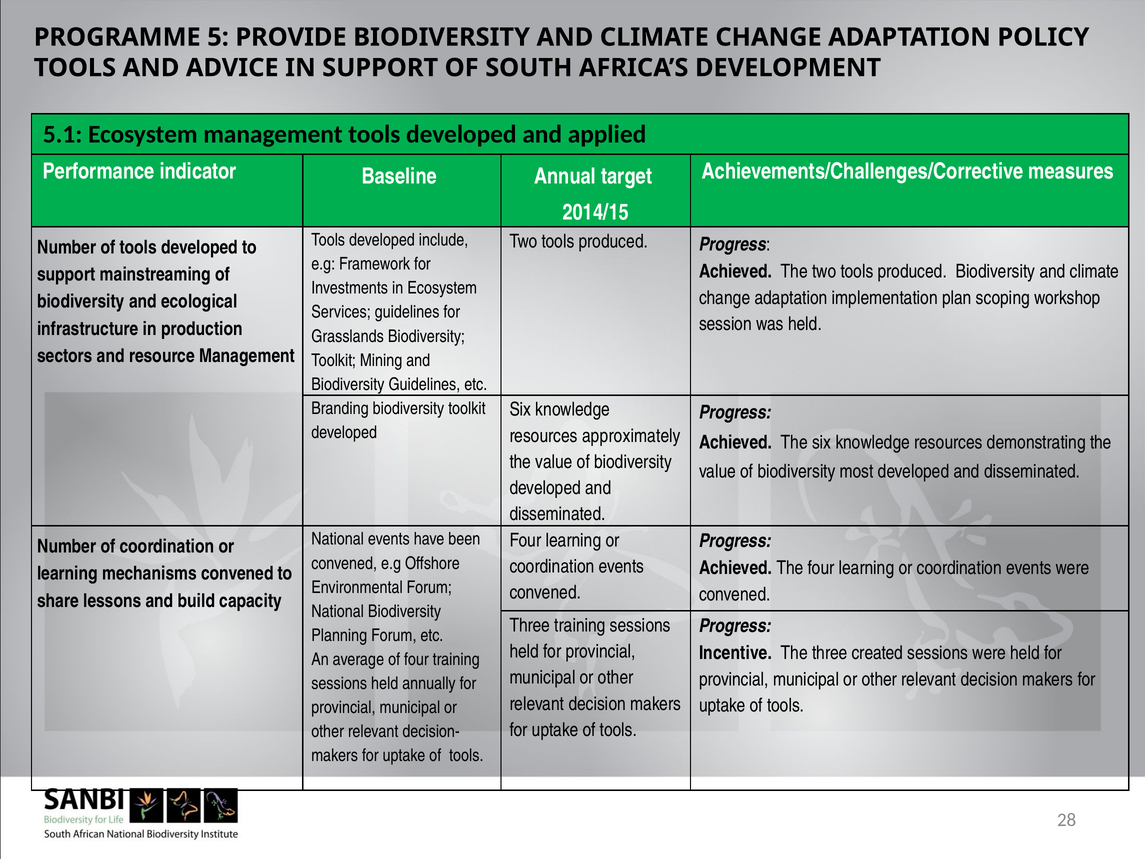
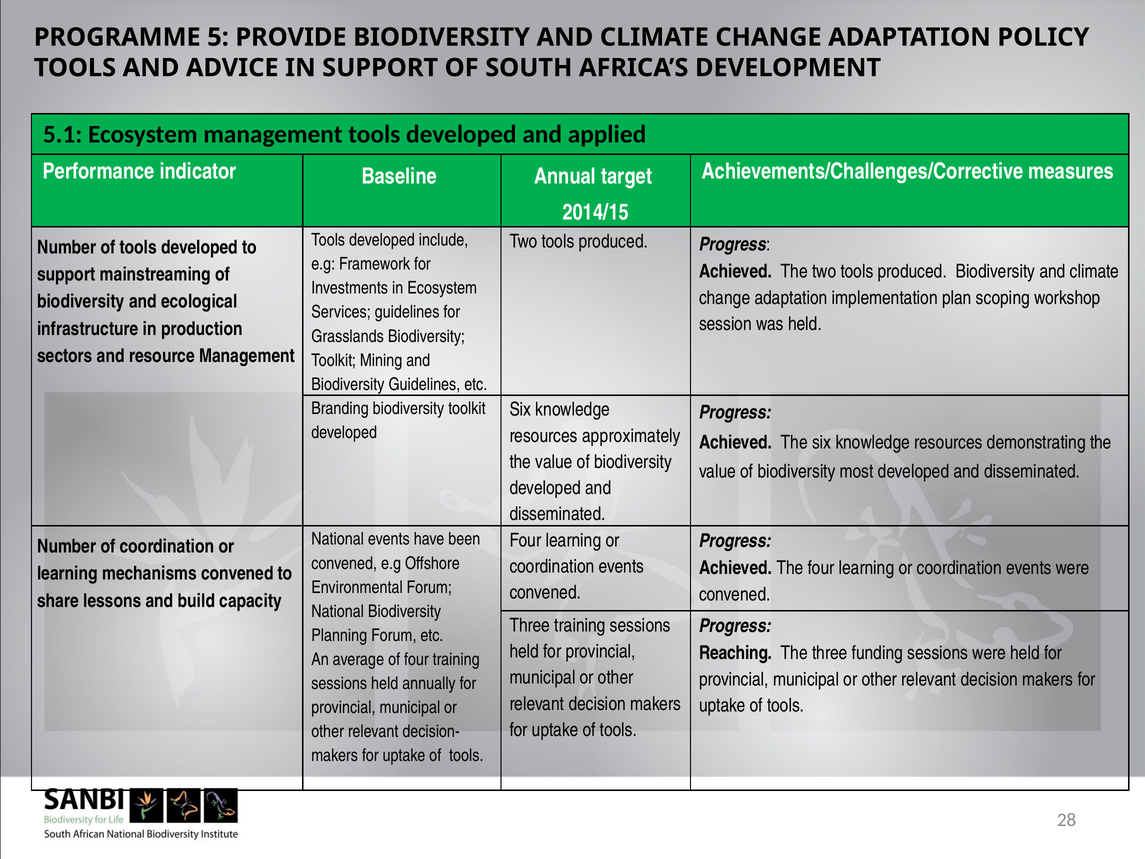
Incentive: Incentive -> Reaching
created: created -> funding
